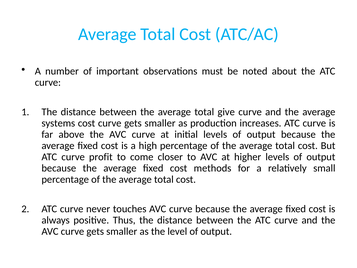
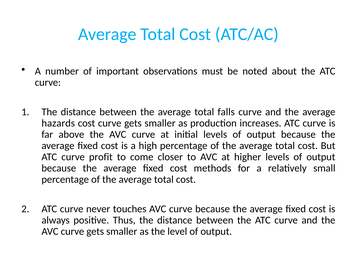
give: give -> falls
systems: systems -> hazards
